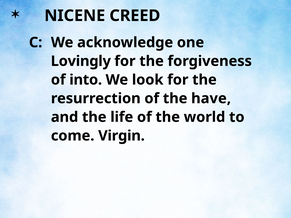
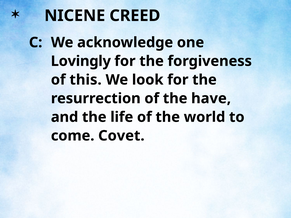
into: into -> this
Virgin: Virgin -> Covet
